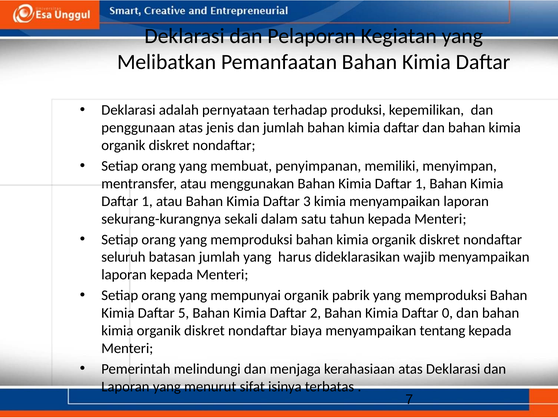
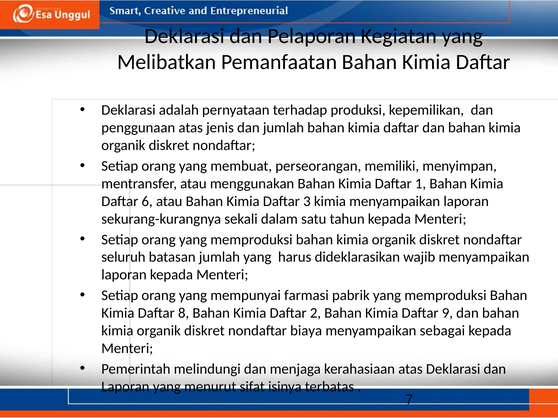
penyimpanan: penyimpanan -> perseorangan
1 at (147, 202): 1 -> 6
mempunyai organik: organik -> farmasi
5: 5 -> 8
0: 0 -> 9
tentang: tentang -> sebagai
